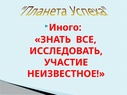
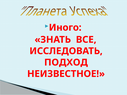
УЧАСТИЕ: УЧАСТИЕ -> ПОДХОД
